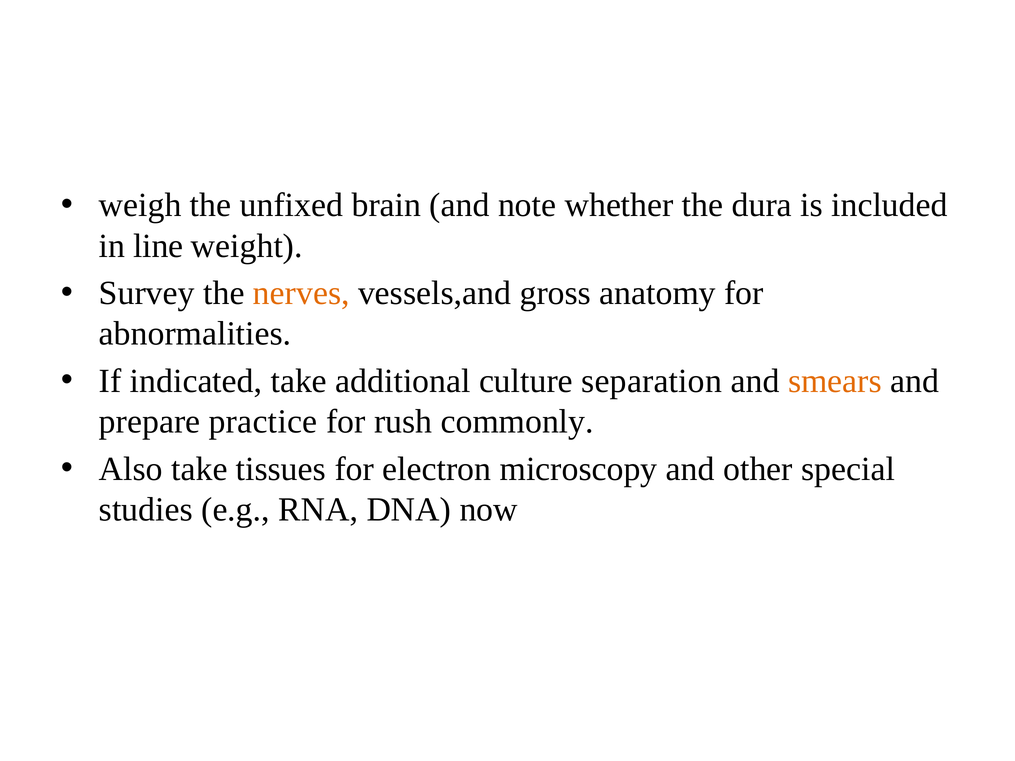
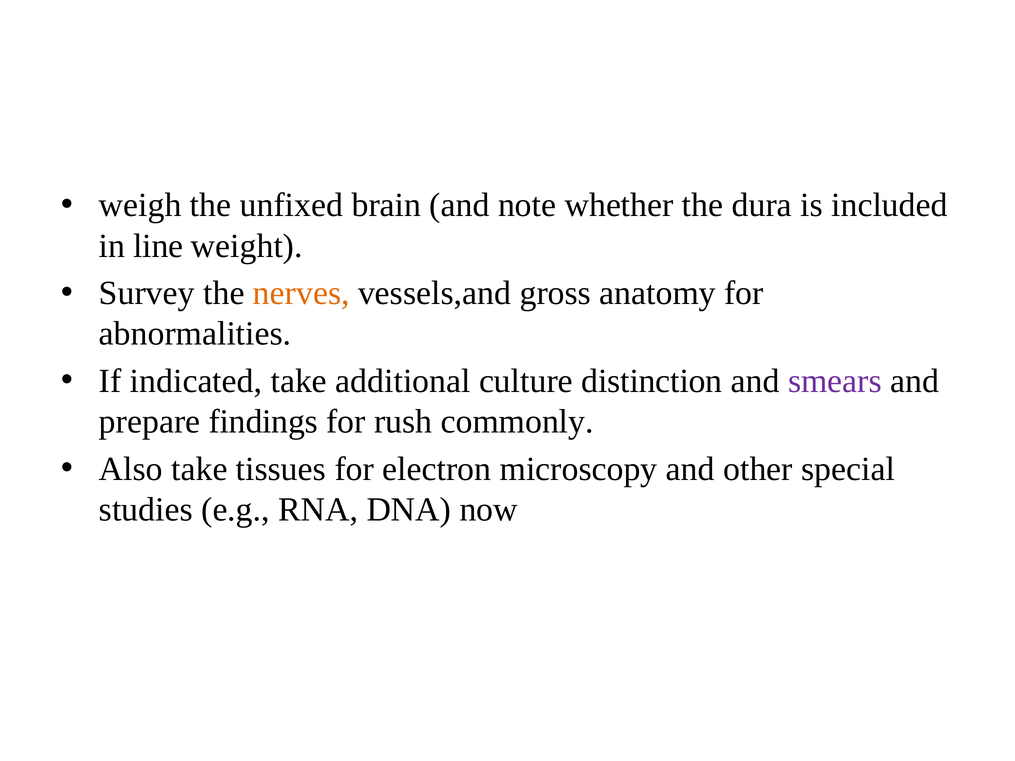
separation: separation -> distinction
smears colour: orange -> purple
practice: practice -> findings
